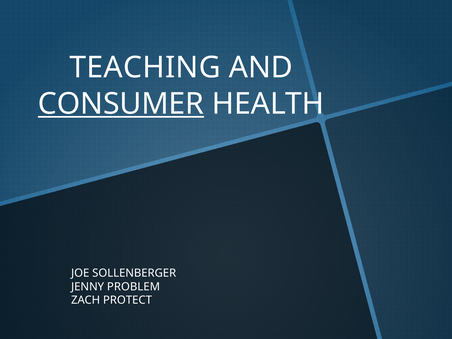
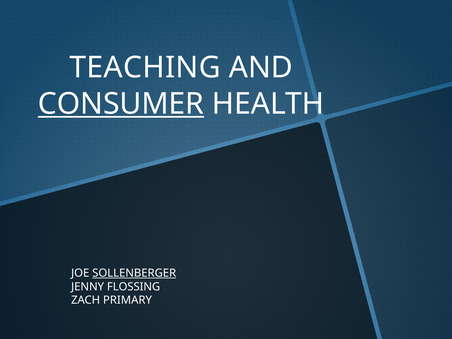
SOLLENBERGER underline: none -> present
PROBLEM: PROBLEM -> FLOSSING
PROTECT: PROTECT -> PRIMARY
